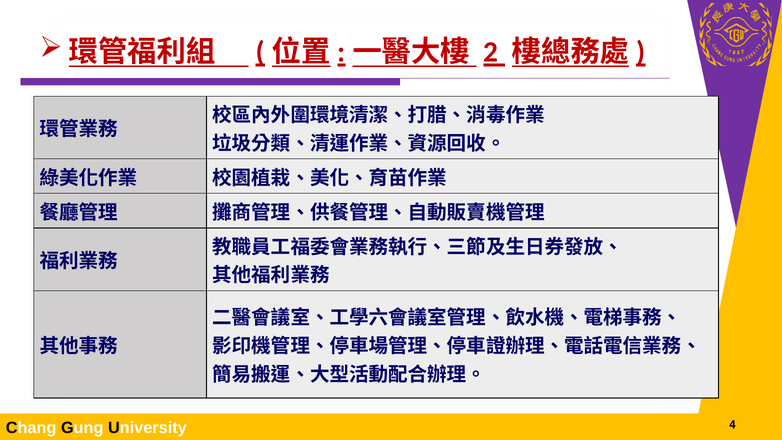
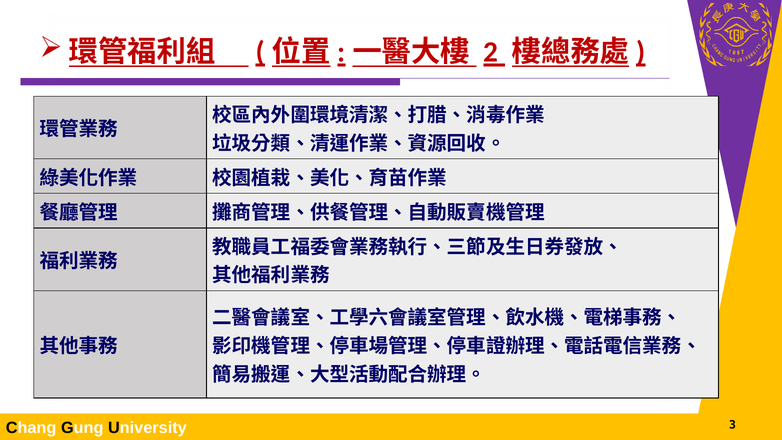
4: 4 -> 3
